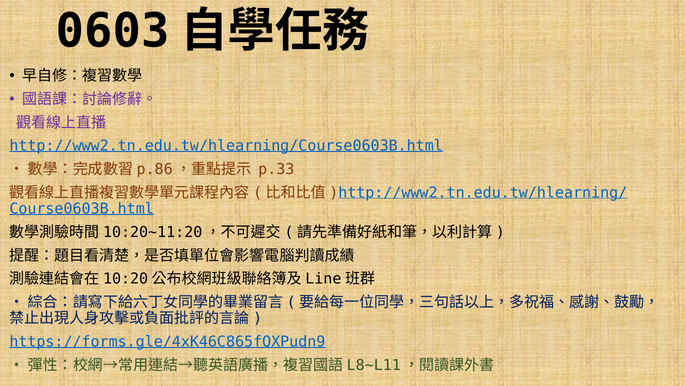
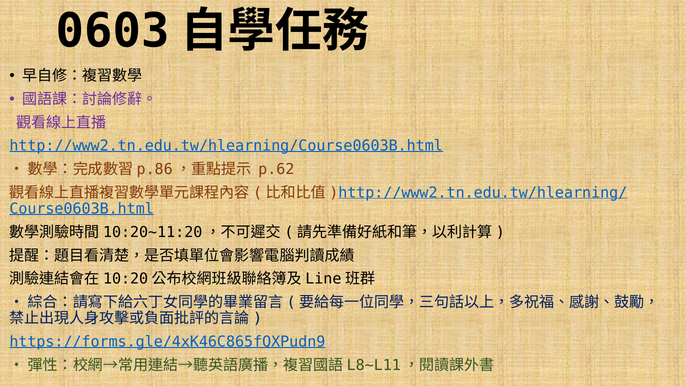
p.33: p.33 -> p.62
